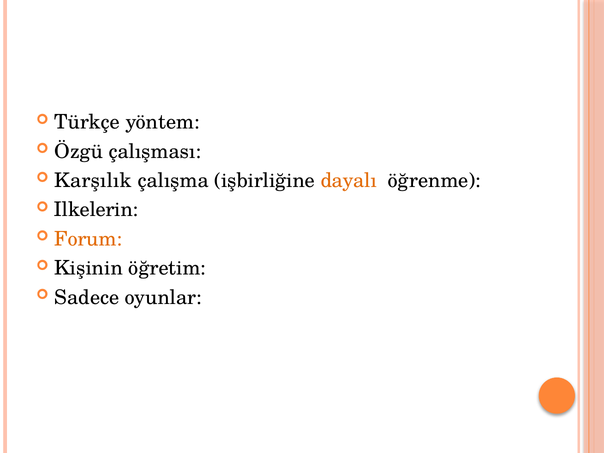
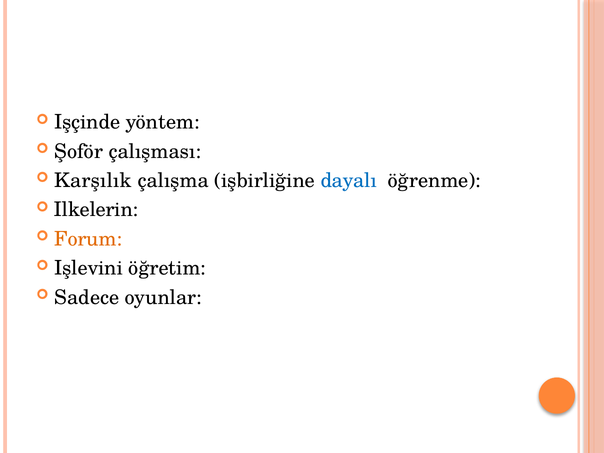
Türkçe: Türkçe -> Işçinde
Özgü: Özgü -> Şoför
dayalı colour: orange -> blue
Kişinin: Kişinin -> Işlevini
